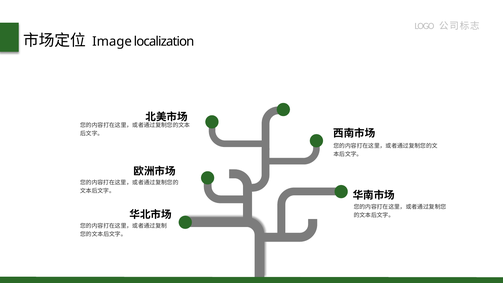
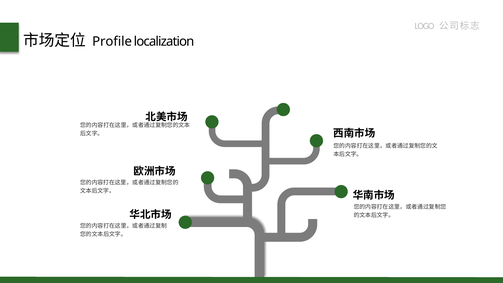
Image: Image -> Profile
